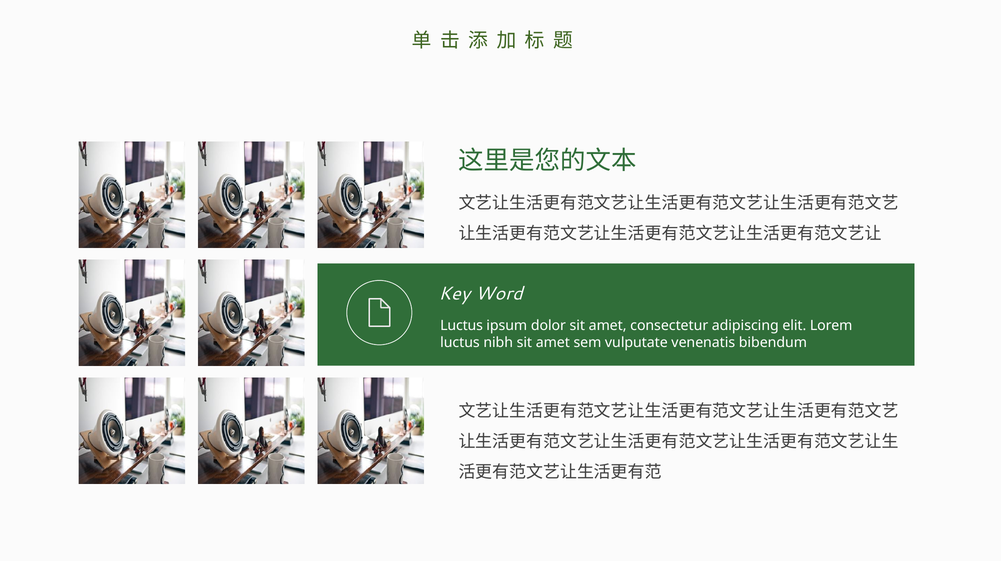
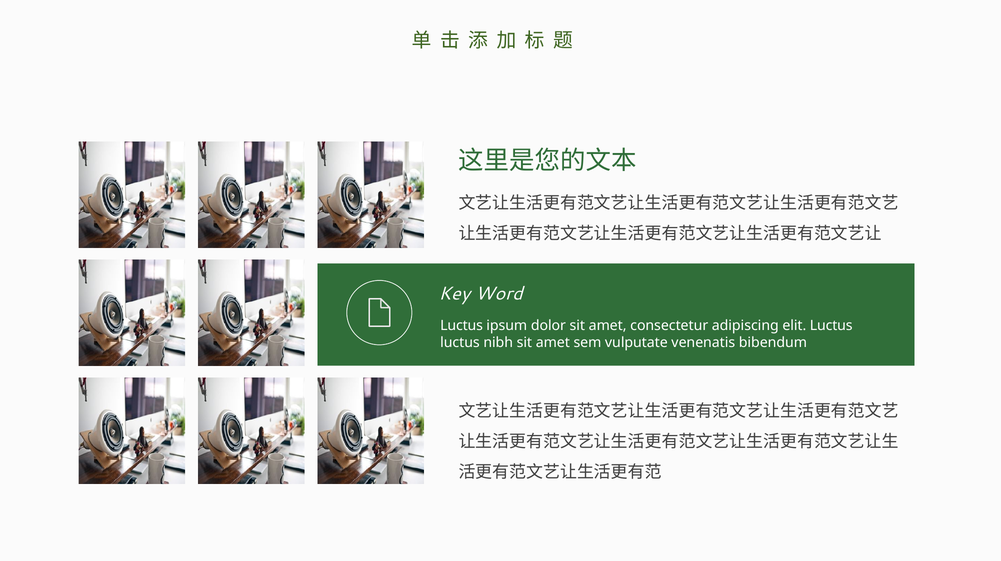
elit Lorem: Lorem -> Luctus
